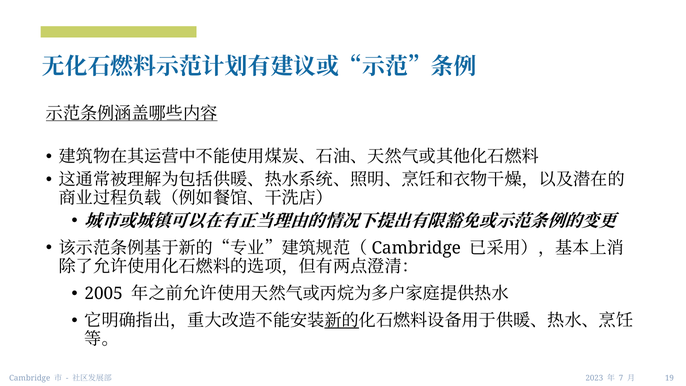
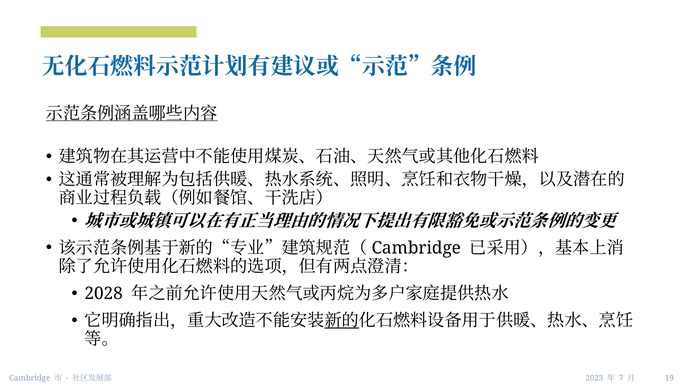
2005: 2005 -> 2028
